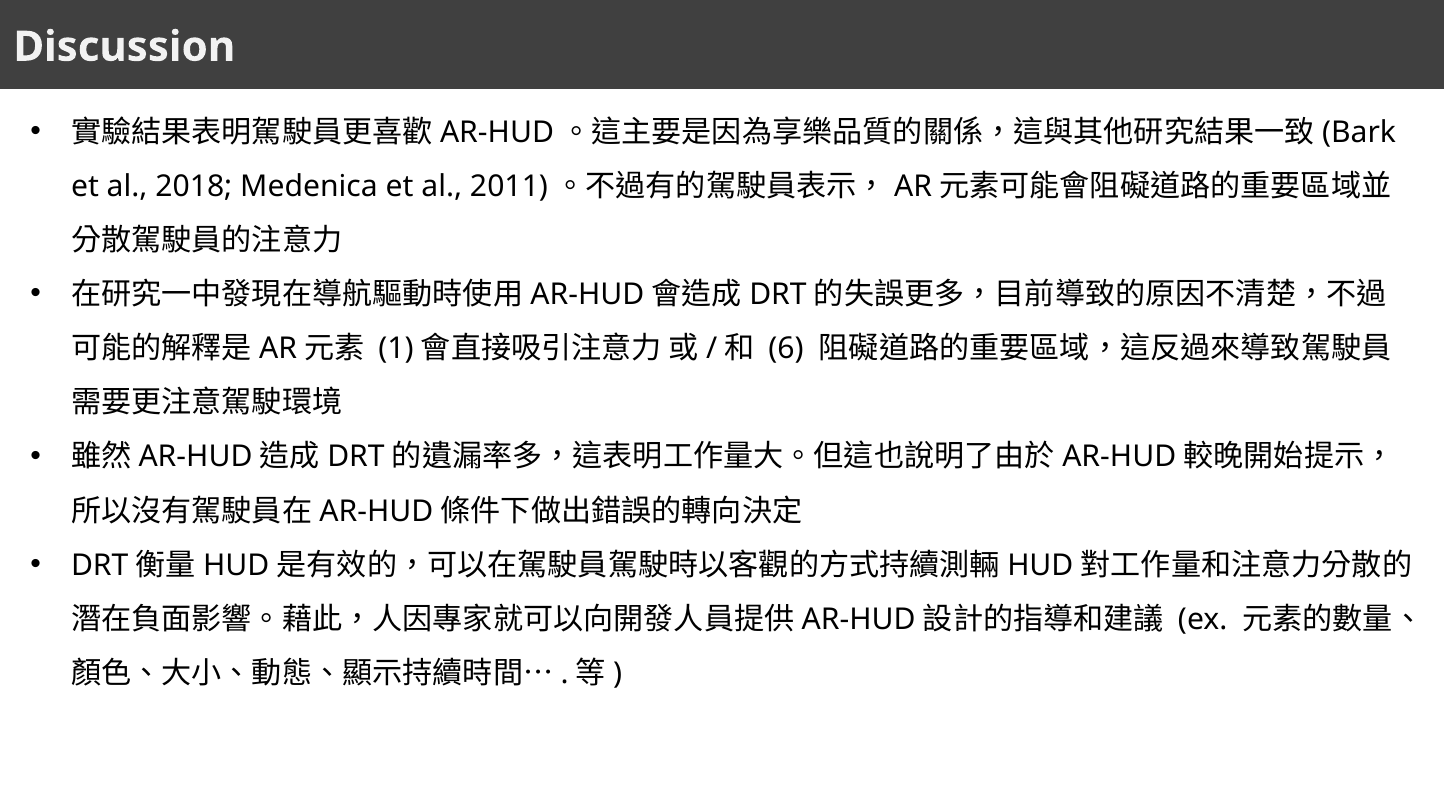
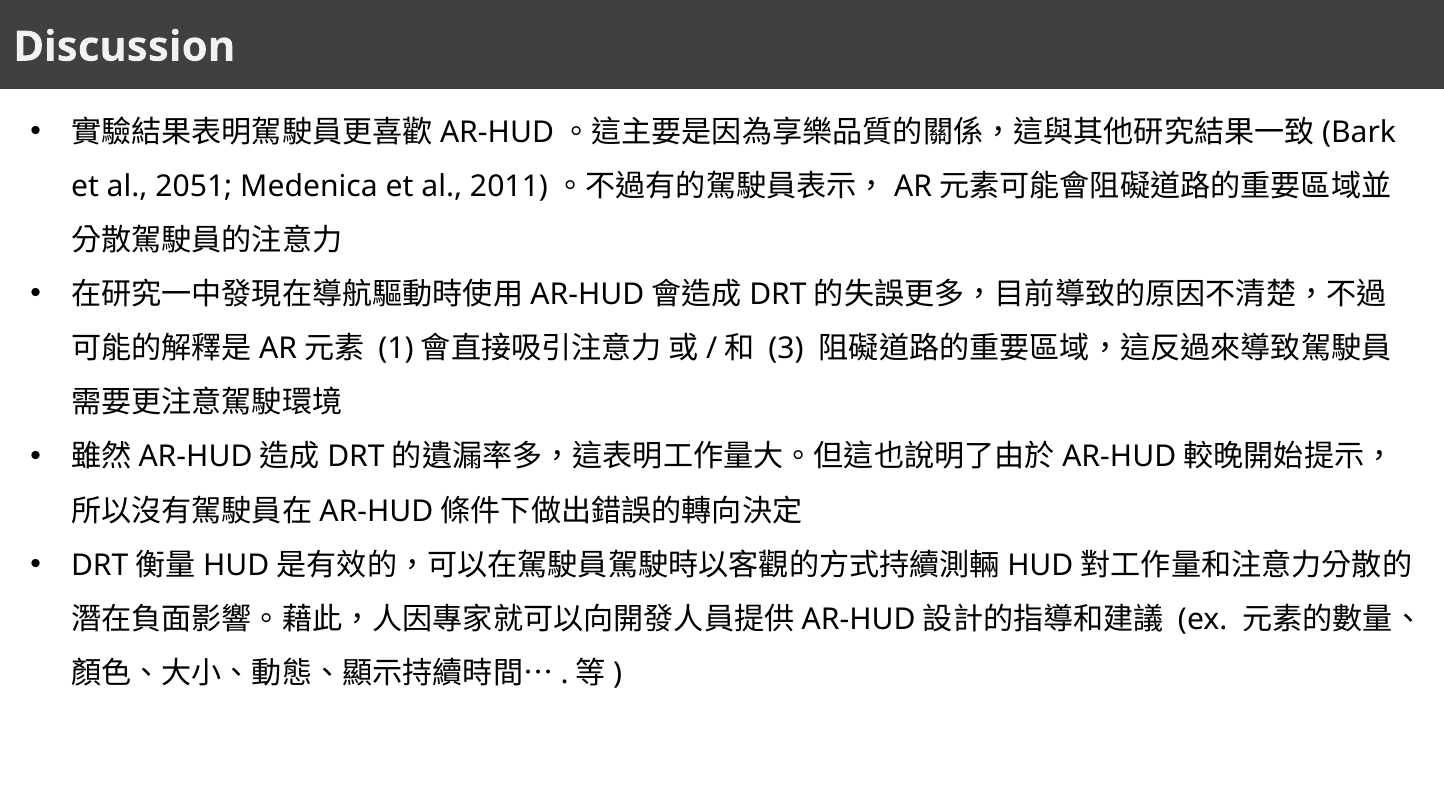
2018: 2018 -> 2051
6: 6 -> 3
